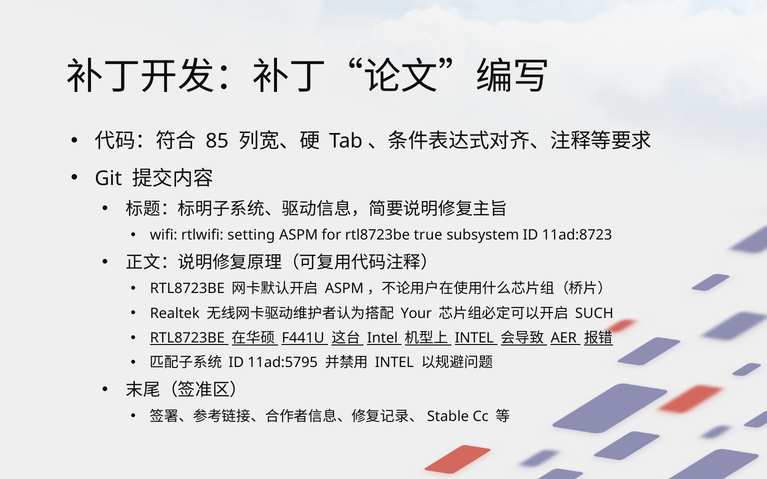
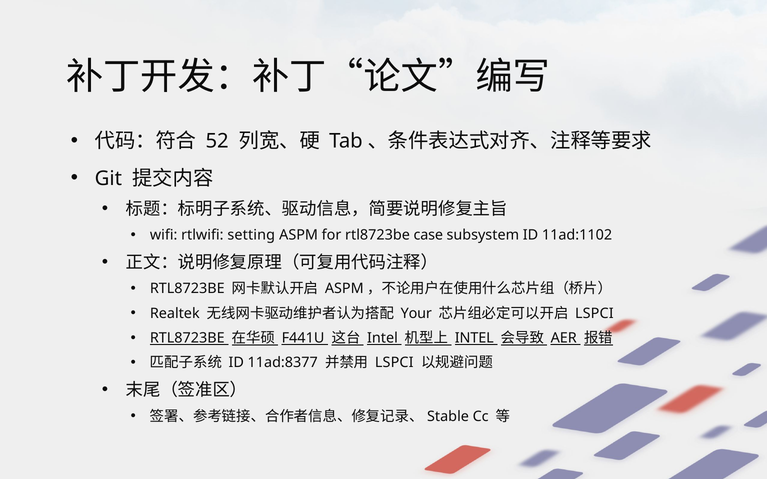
85: 85 -> 52
true: true -> case
11ad:8723: 11ad:8723 -> 11ad:1102
SUCH at (594, 314): SUCH -> LSPCI
11ad:5795: 11ad:5795 -> 11ad:8377
INTEL at (394, 363): INTEL -> LSPCI
